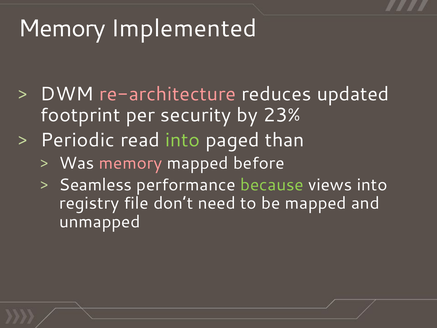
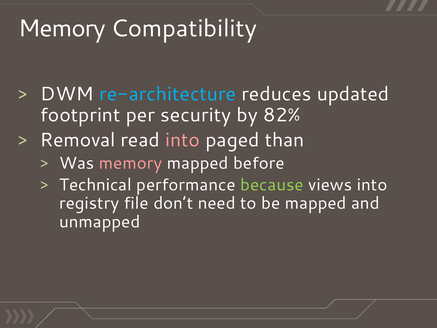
Implemented: Implemented -> Compatibility
re-architecture colour: pink -> light blue
23%: 23% -> 82%
Periodic: Periodic -> Removal
into at (183, 140) colour: light green -> pink
Seamless: Seamless -> Technical
